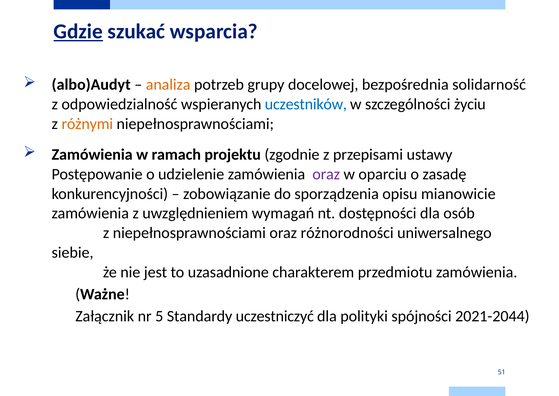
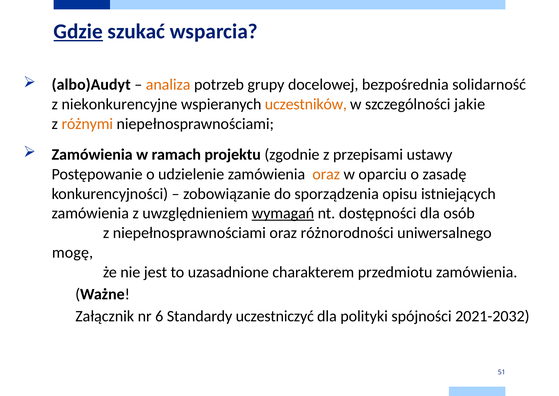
odpowiedzialność: odpowiedzialność -> niekonkurencyjne
uczestników colour: blue -> orange
życiu: życiu -> jakie
oraz at (326, 174) colour: purple -> orange
mianowicie: mianowicie -> istniejących
wymagań underline: none -> present
siebie: siebie -> mogę
5: 5 -> 6
2021-2044: 2021-2044 -> 2021-2032
